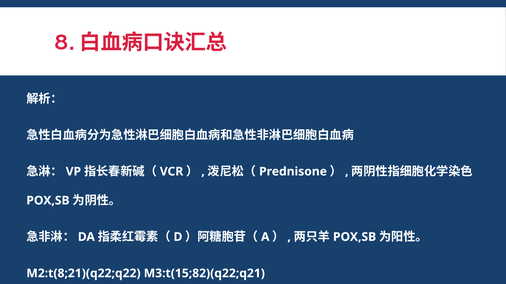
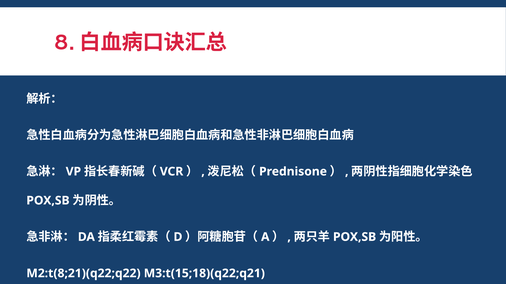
M3:t(15;82)(q22;q21: M3:t(15;82)(q22;q21 -> M3:t(15;18)(q22;q21
